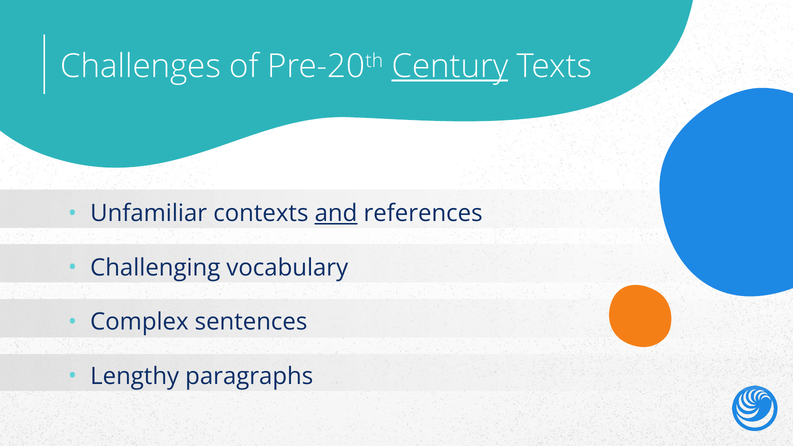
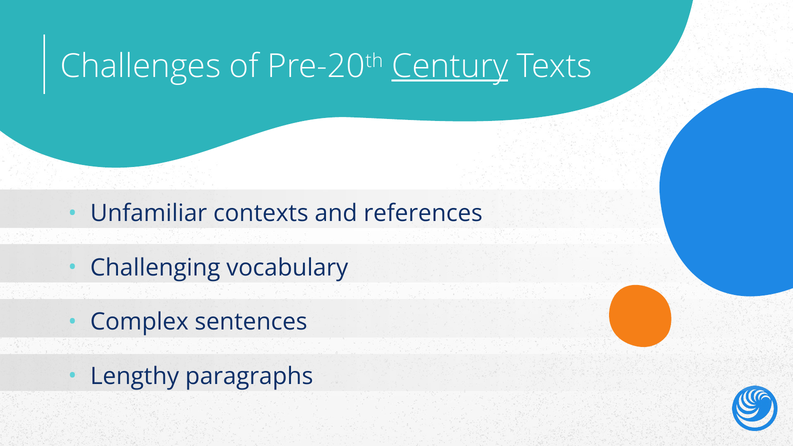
and underline: present -> none
